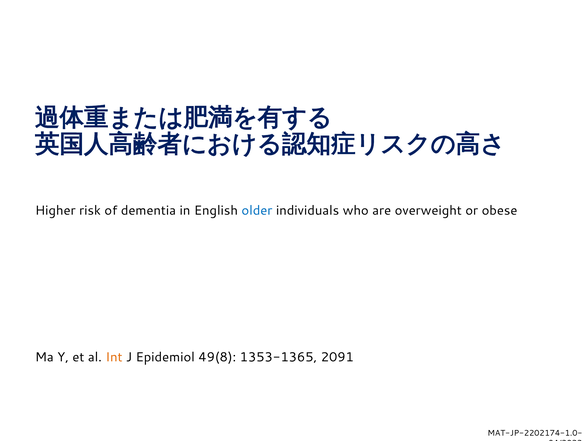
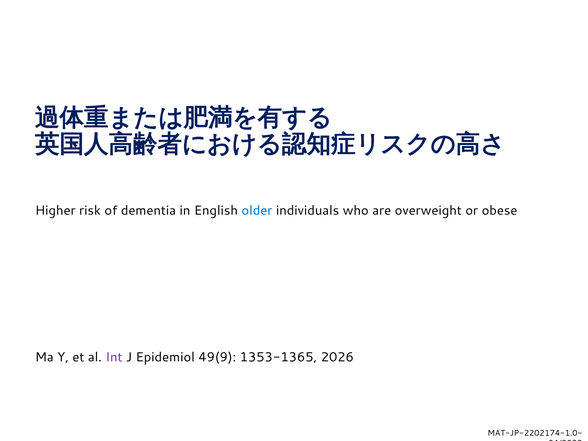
Int colour: orange -> purple
49(8: 49(8 -> 49(9
2091: 2091 -> 2026
